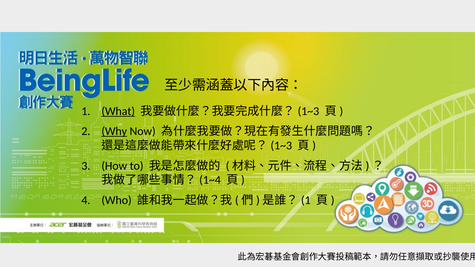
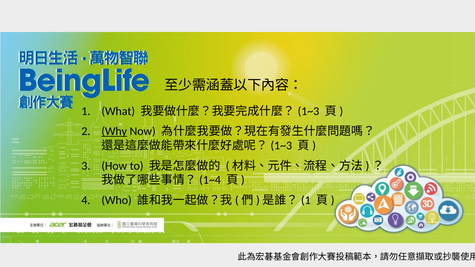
What underline: present -> none
